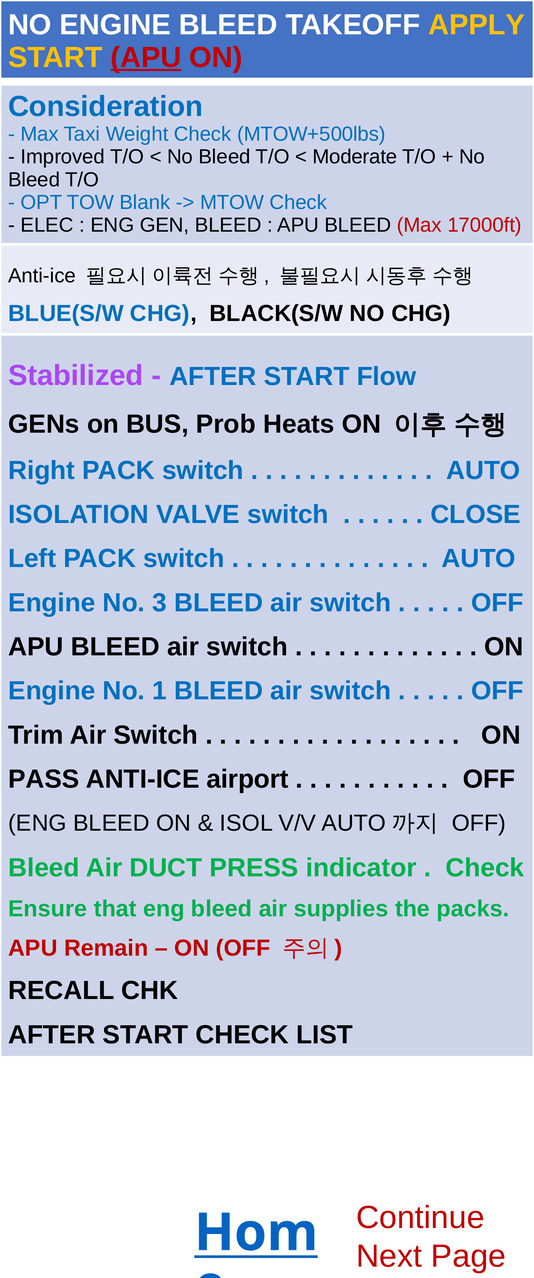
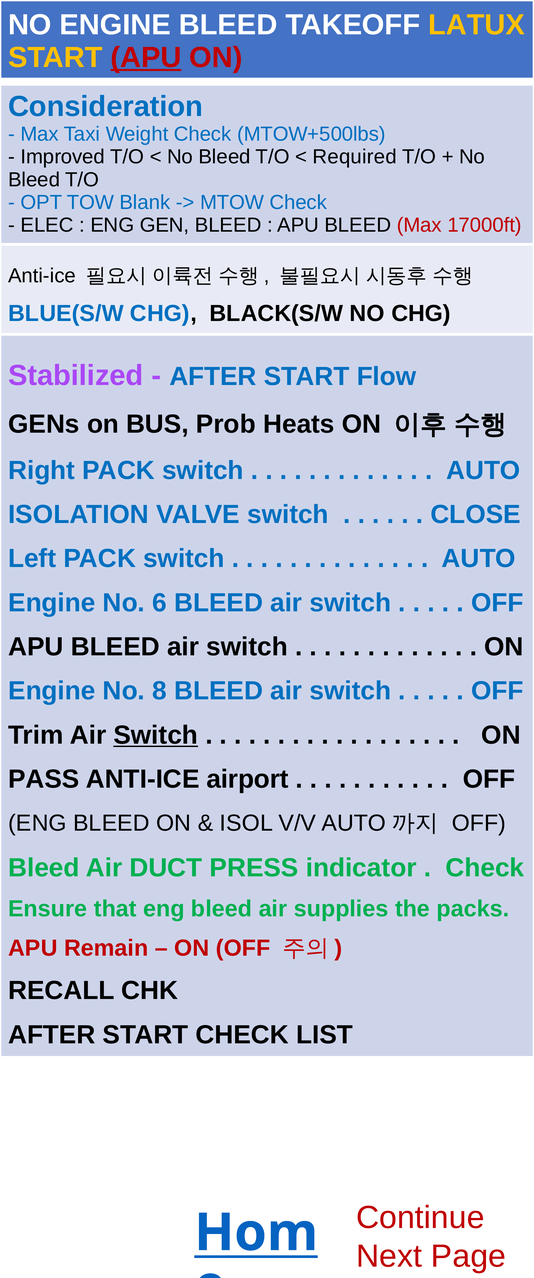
APPLY: APPLY -> LATUX
Moderate: Moderate -> Required
3: 3 -> 6
1: 1 -> 8
Switch at (156, 735) underline: none -> present
